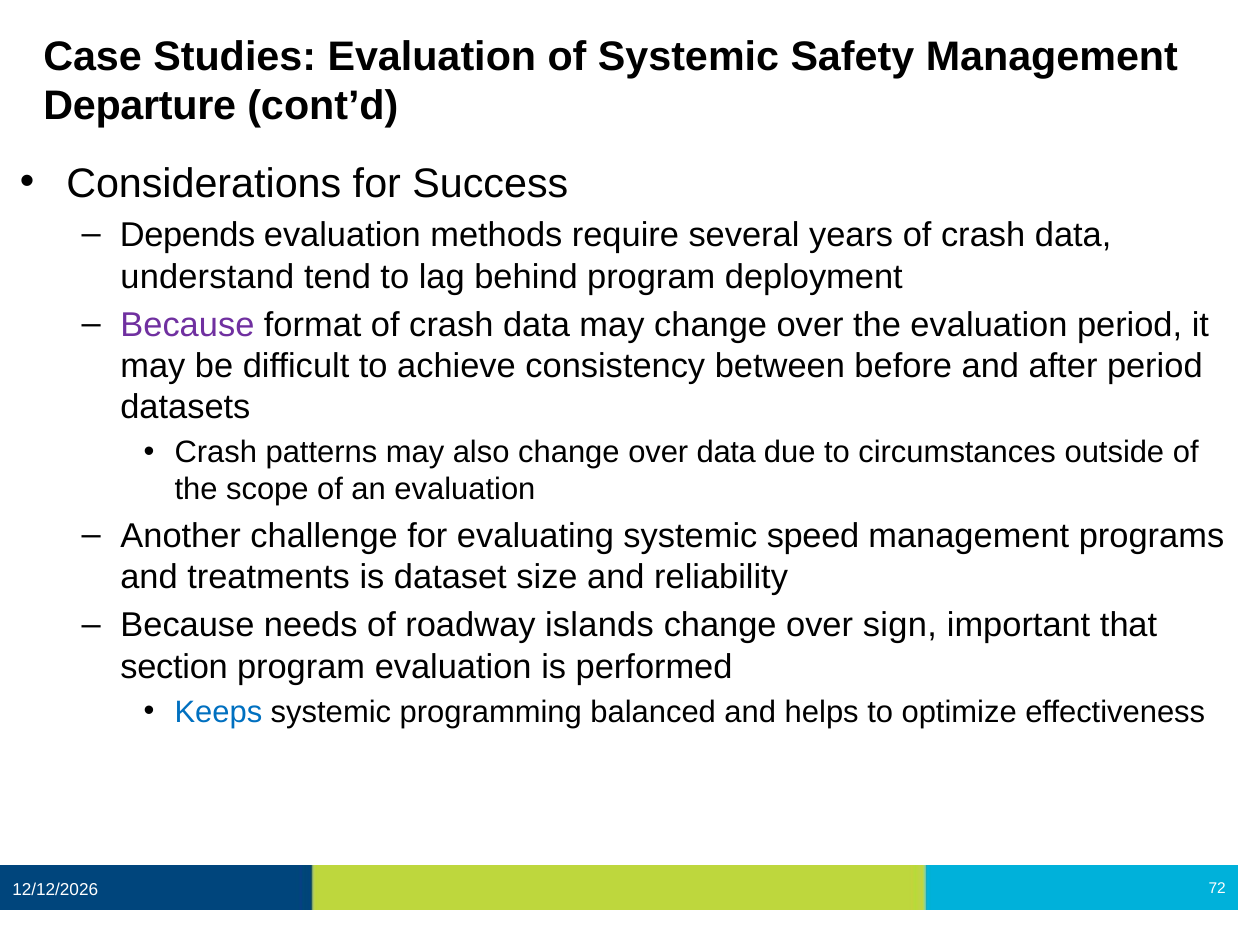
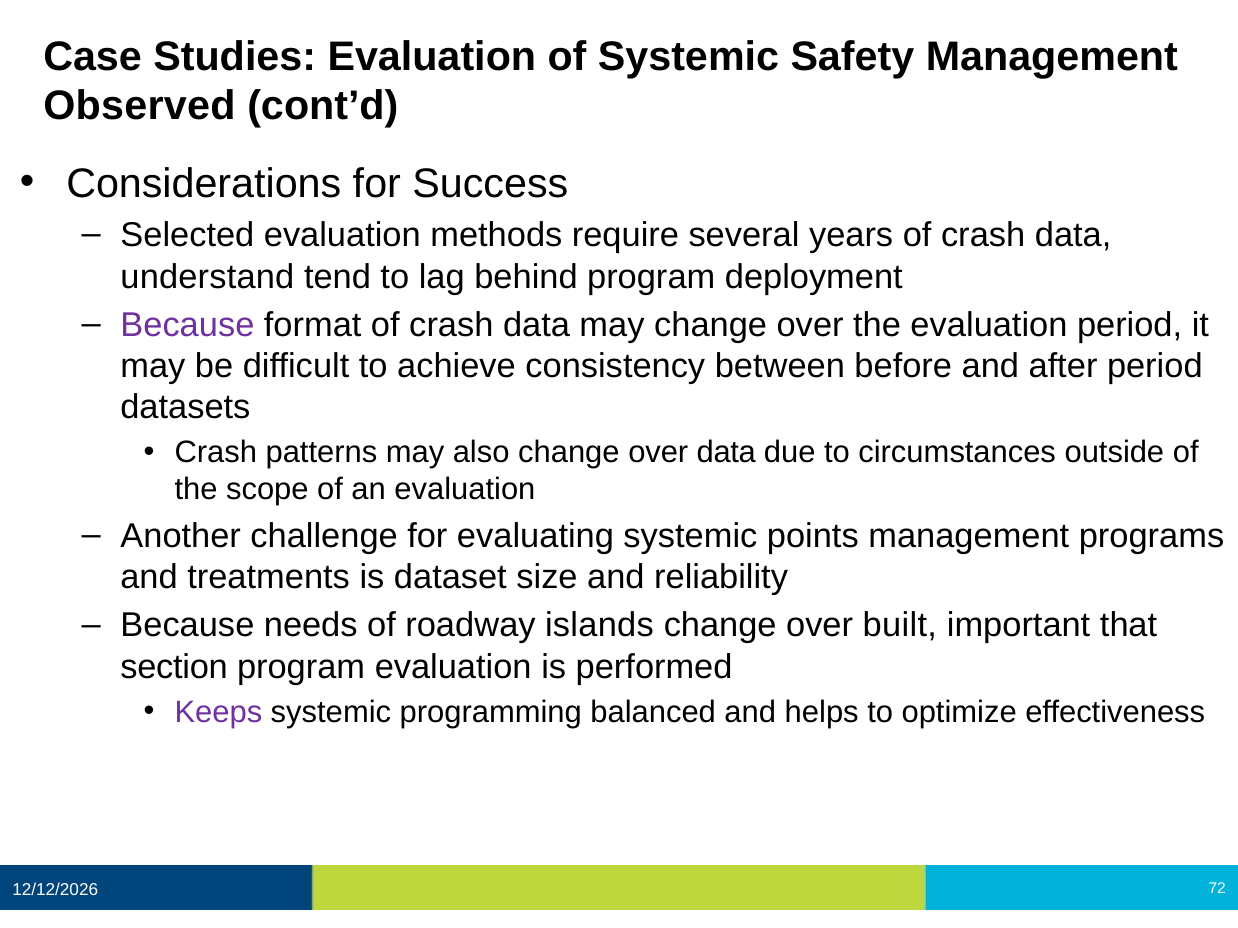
Departure: Departure -> Observed
Depends: Depends -> Selected
speed: speed -> points
sign: sign -> built
Keeps colour: blue -> purple
